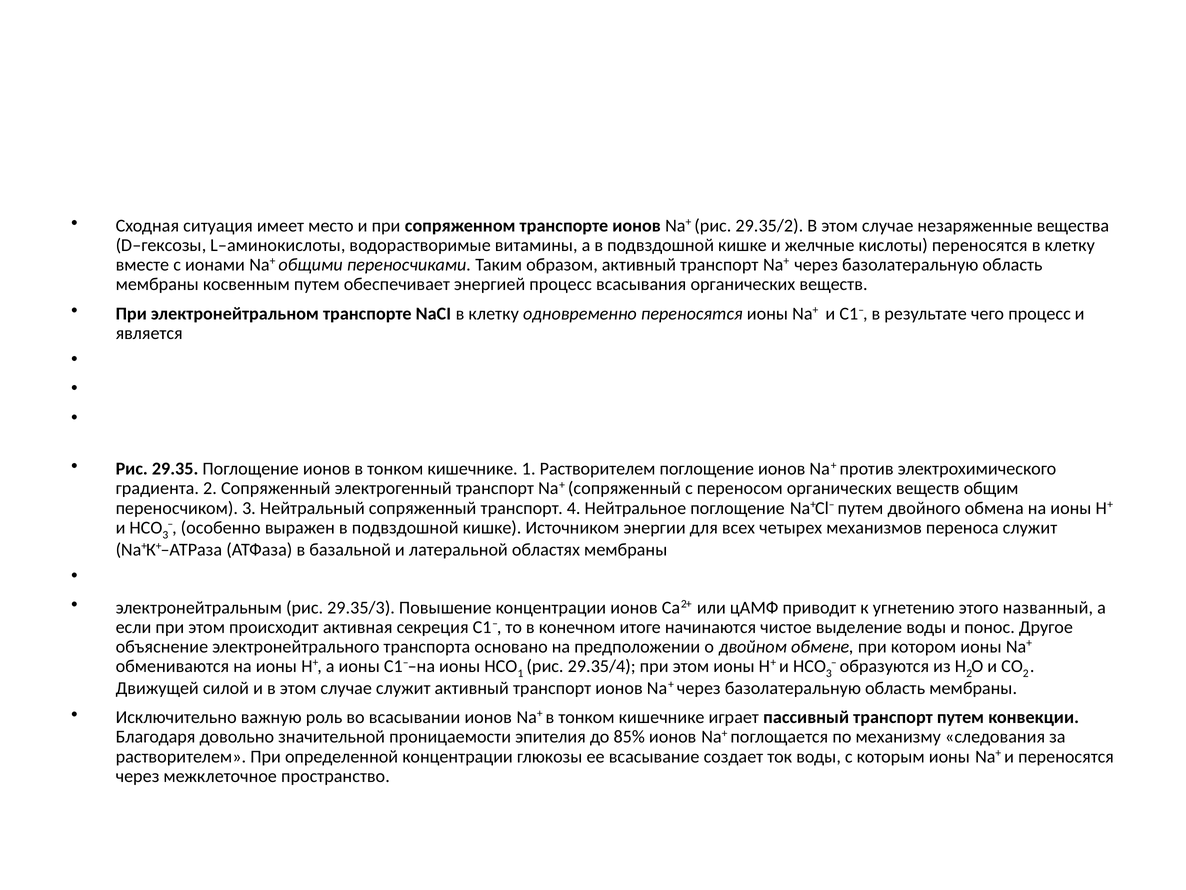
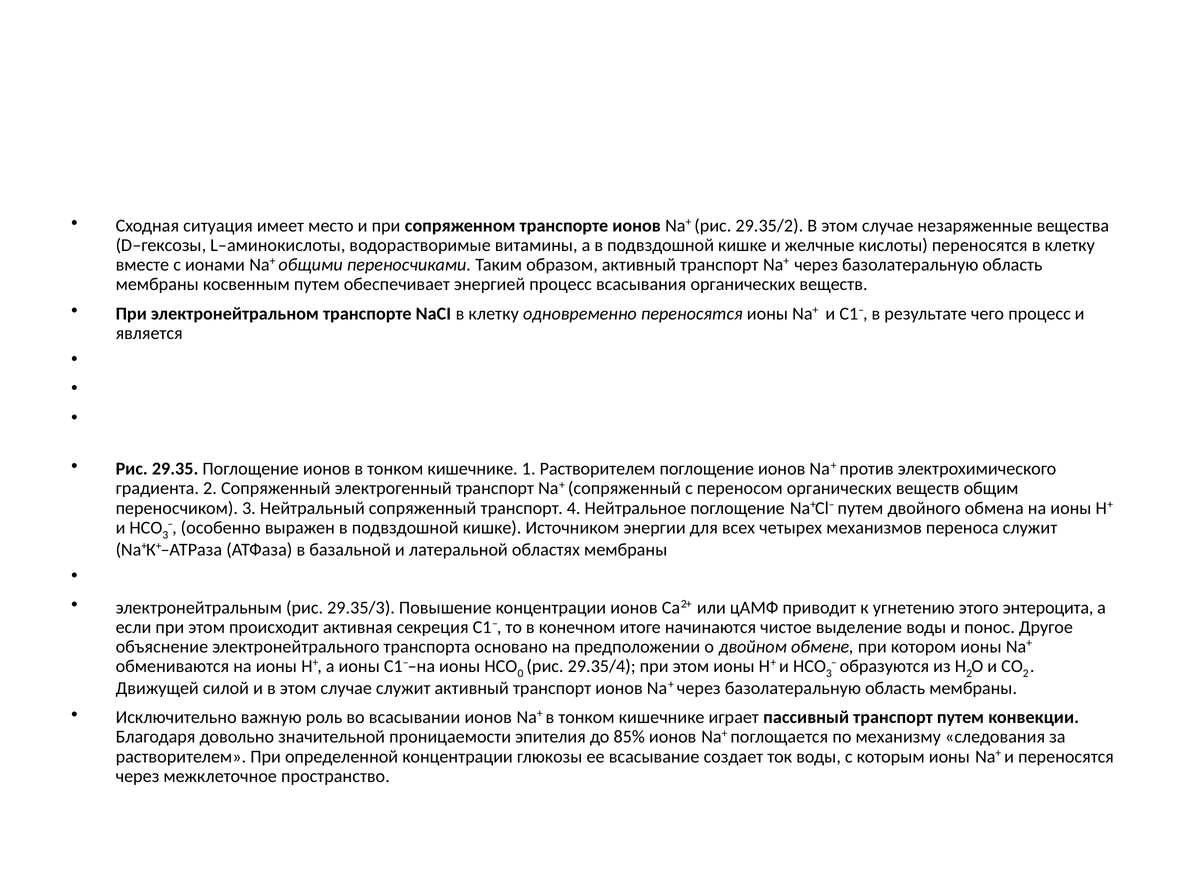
названный: названный -> энтероцита
1 at (520, 673): 1 -> 0
